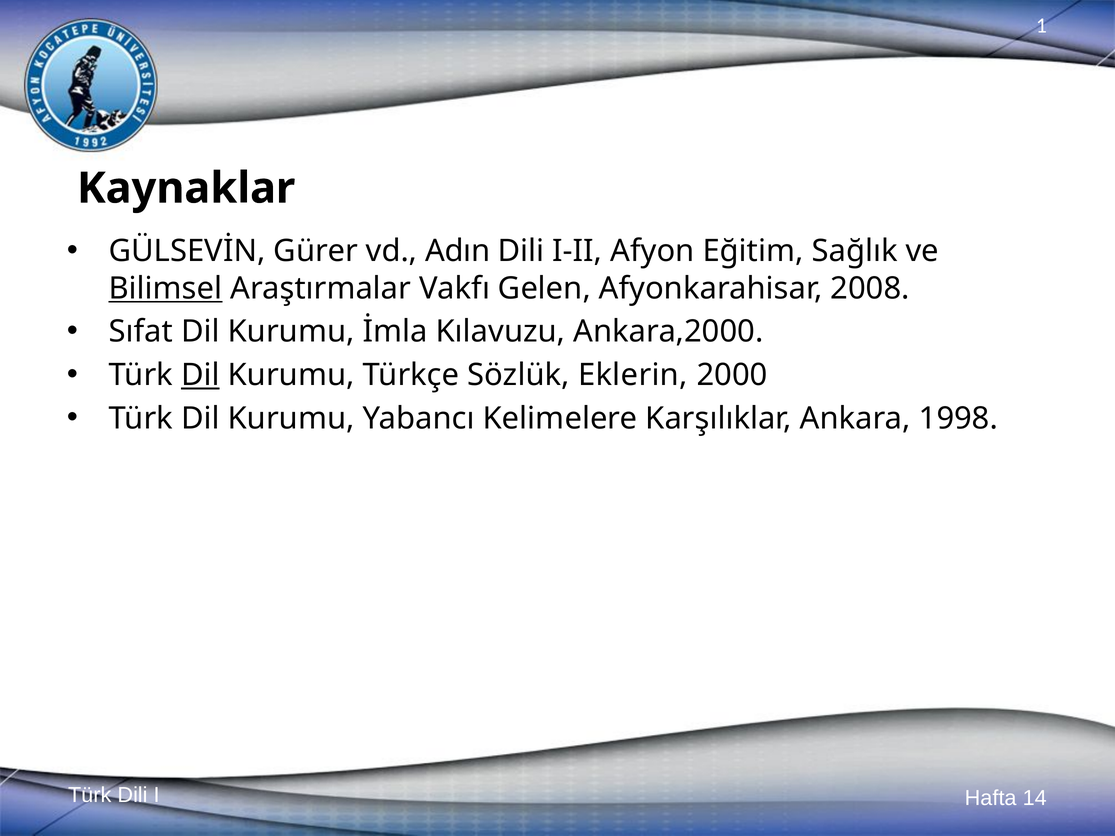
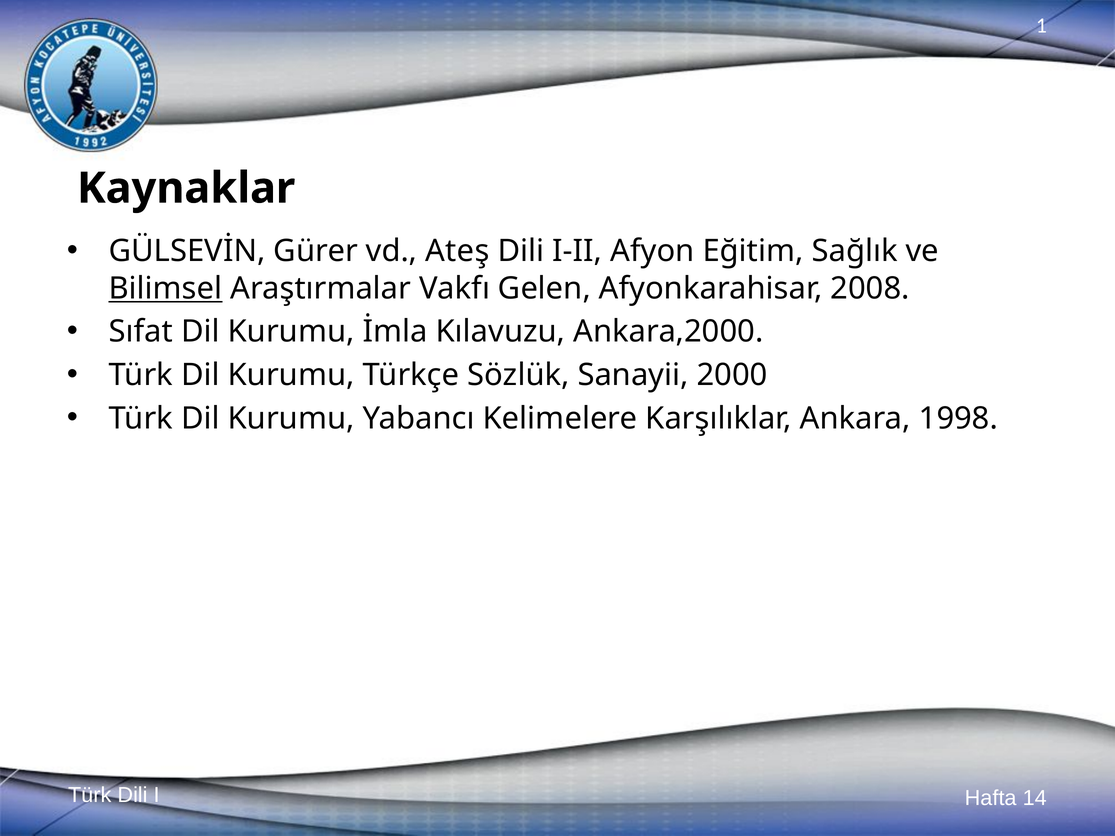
Adın: Adın -> Ateş
Dil at (200, 375) underline: present -> none
Eklerin: Eklerin -> Sanayii
